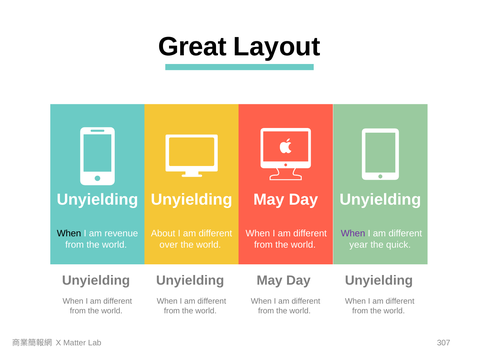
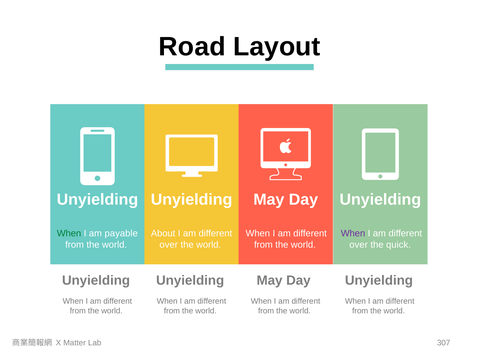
Great: Great -> Road
When at (69, 234) colour: black -> green
revenue: revenue -> payable
year at (359, 245): year -> over
